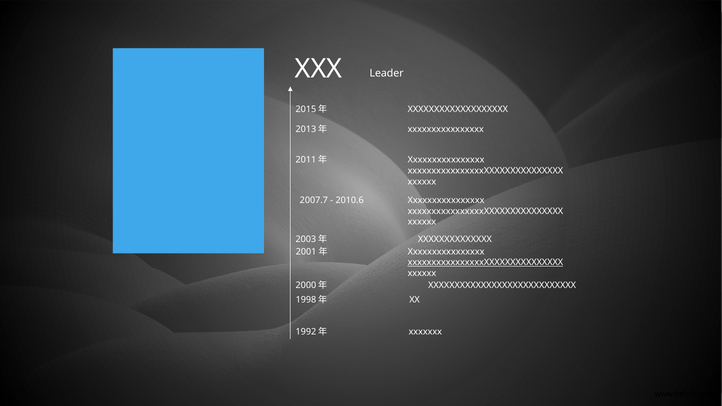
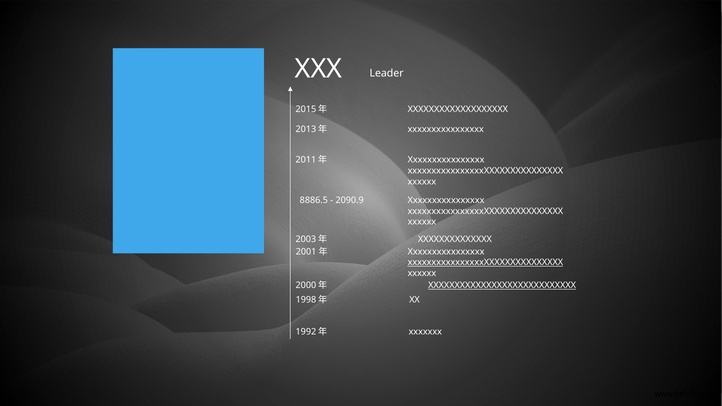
2007.7: 2007.7 -> 8886.5
2010.6: 2010.6 -> 2090.9
XXXXXXXXXXXXXXXXXXXXXXXXXXXX underline: none -> present
